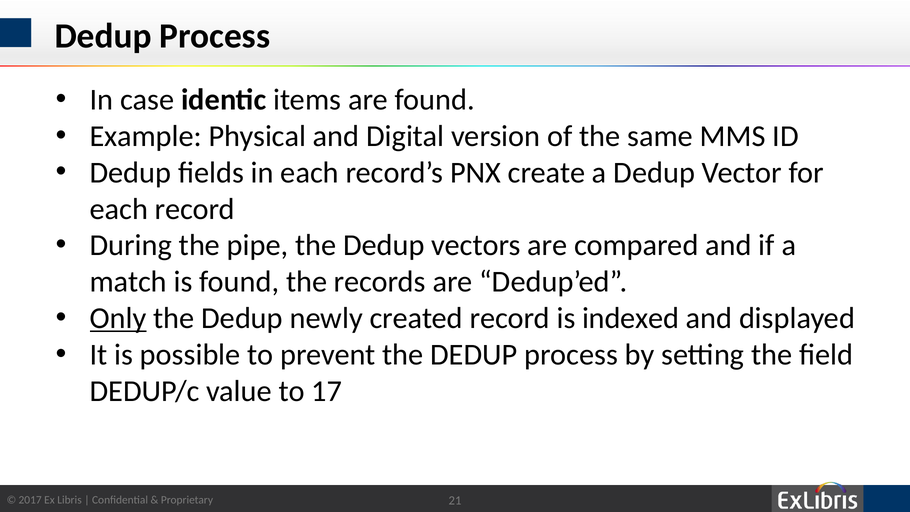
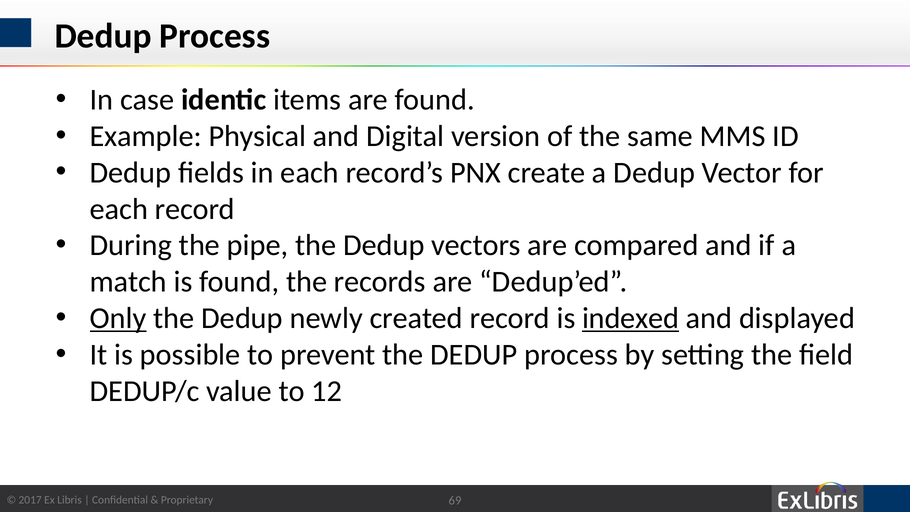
indexed underline: none -> present
17: 17 -> 12
21: 21 -> 69
